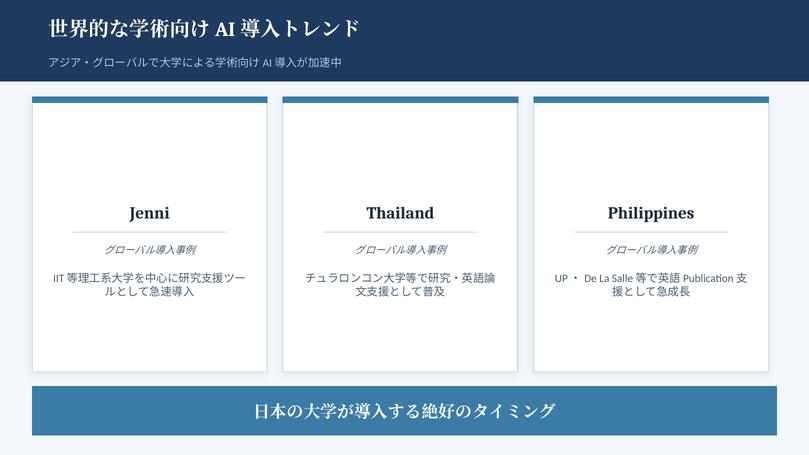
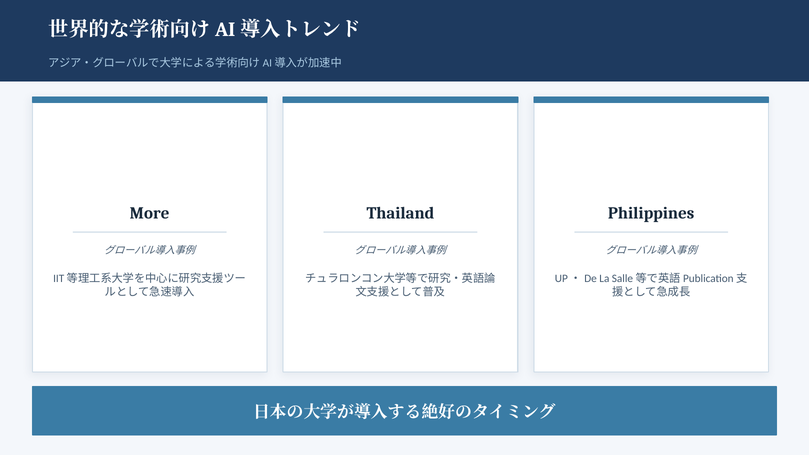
Jenni: Jenni -> More
